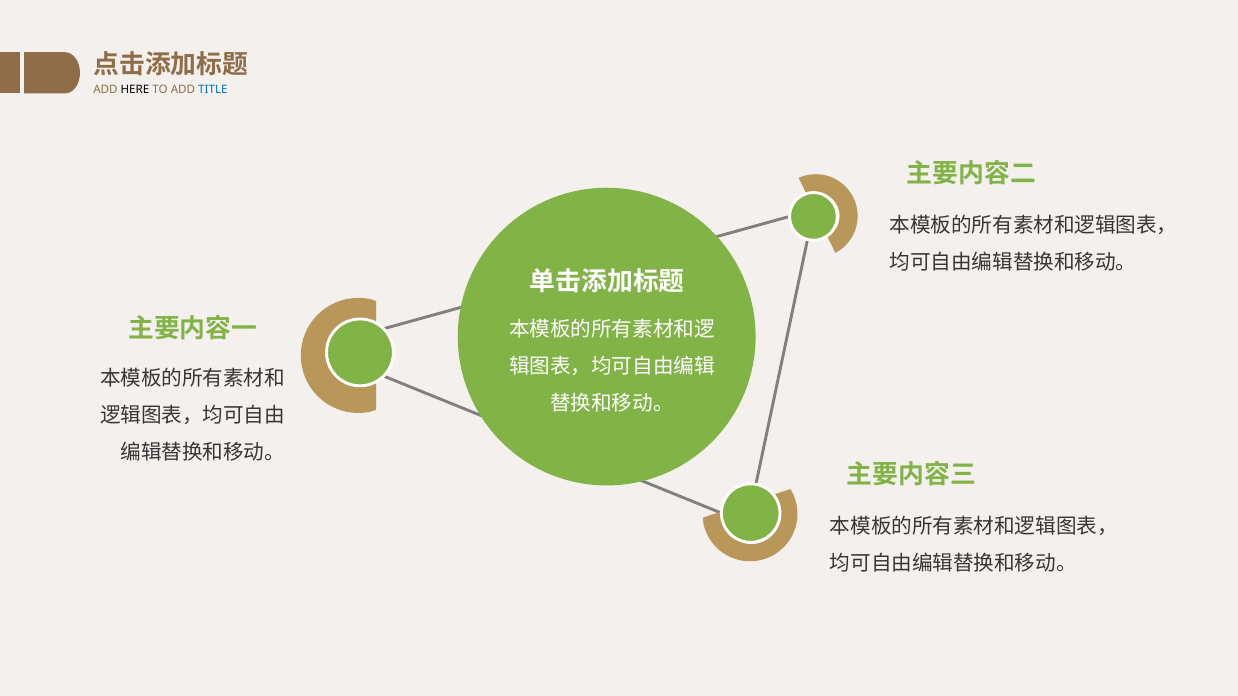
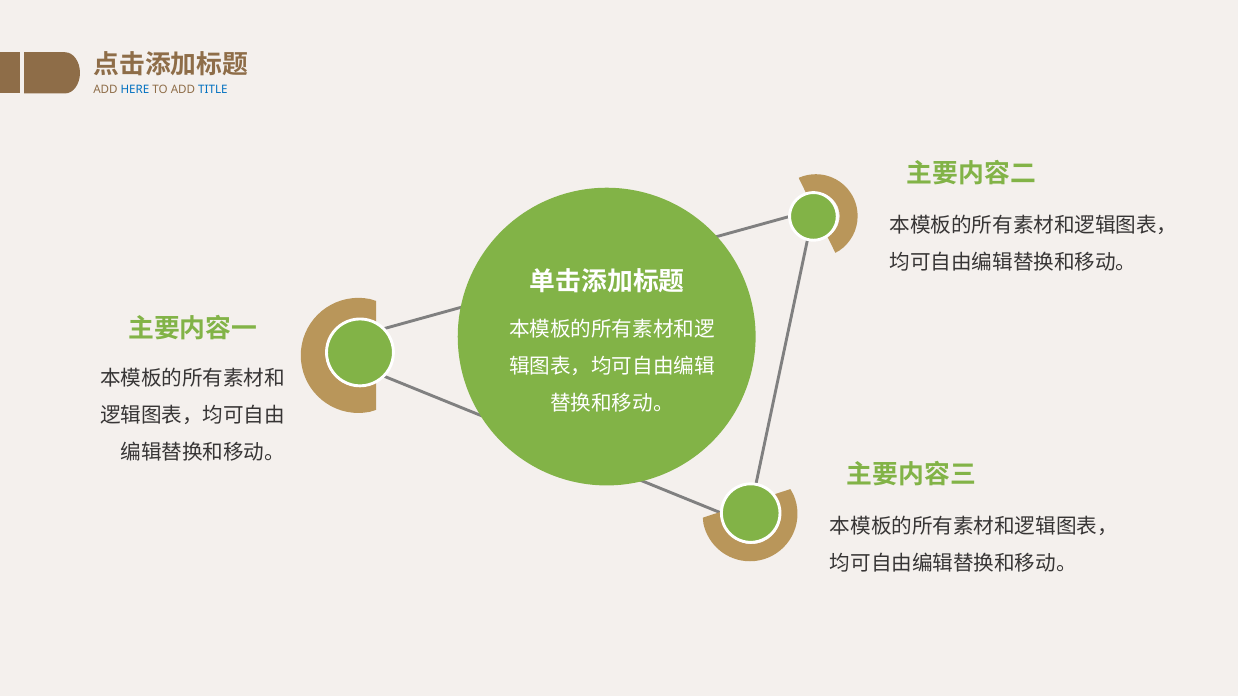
HERE colour: black -> blue
